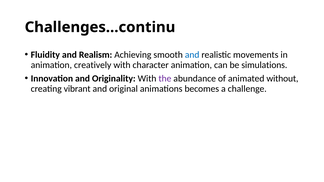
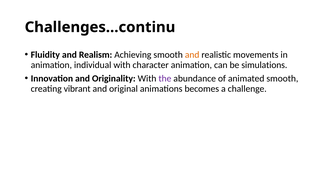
and at (192, 55) colour: blue -> orange
creatively: creatively -> individual
animated without: without -> smooth
